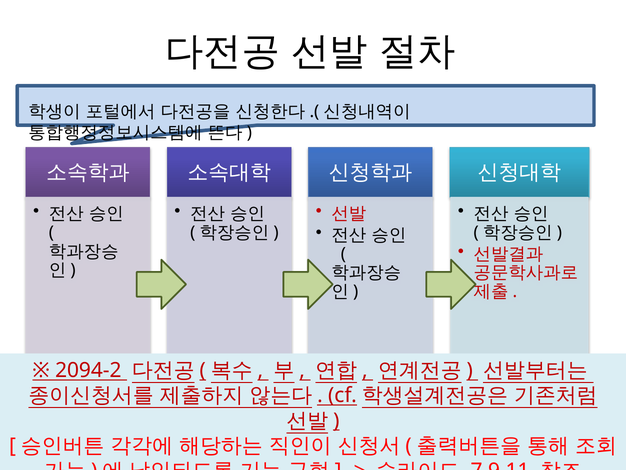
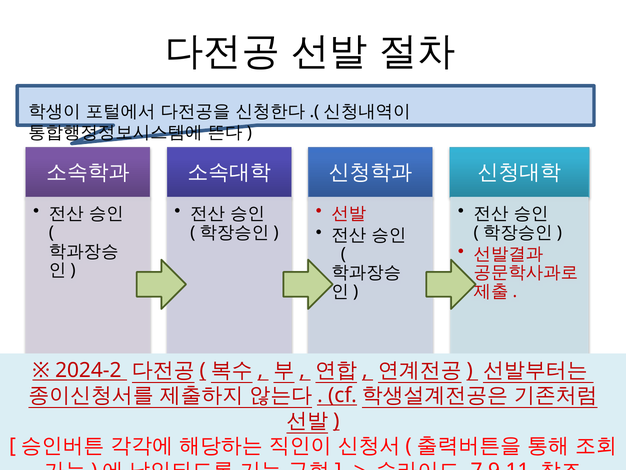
2094-2: 2094-2 -> 2024-2
